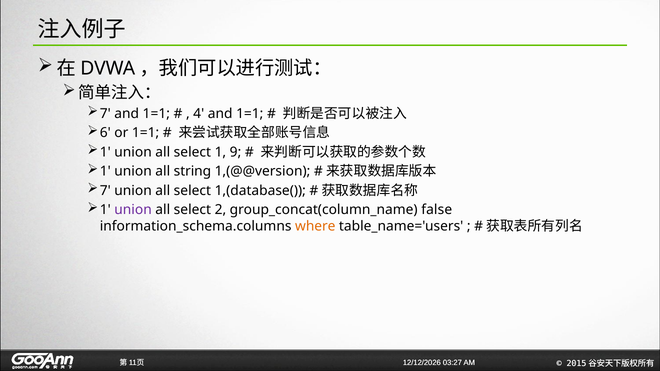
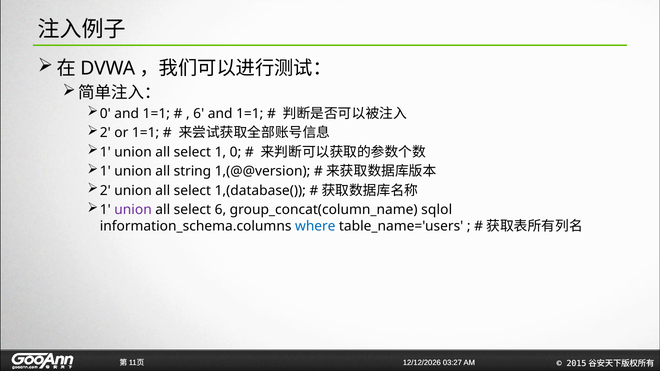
7 at (105, 114): 7 -> 0
4 at (199, 114): 4 -> 6
6 at (105, 133): 6 -> 2
1 9: 9 -> 0
7 at (105, 191): 7 -> 2
select 2: 2 -> 6
false: false -> sqlol
where colour: orange -> blue
